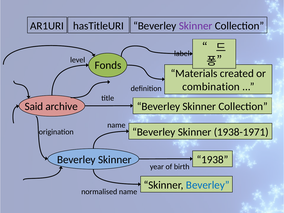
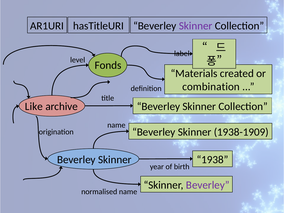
Said: Said -> Like
1938-1971: 1938-1971 -> 1938-1909
Beverley at (208, 185) colour: blue -> purple
